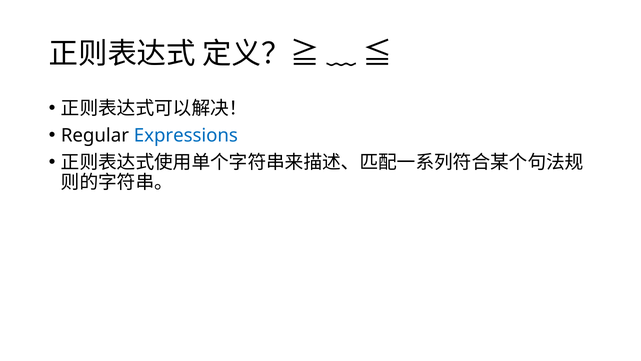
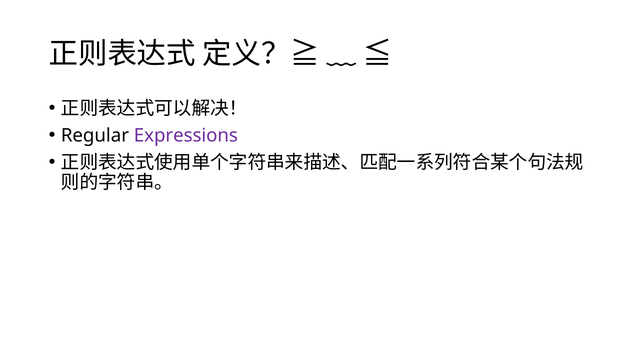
Expressions colour: blue -> purple
